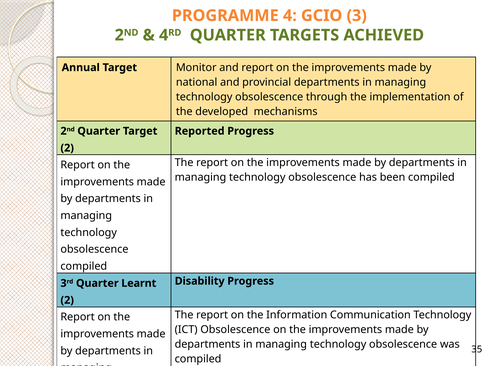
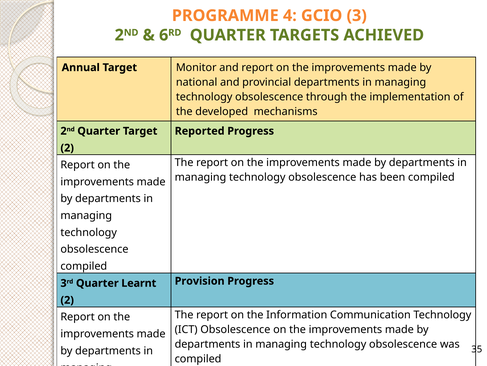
4 at (164, 35): 4 -> 6
Disability: Disability -> Provision
